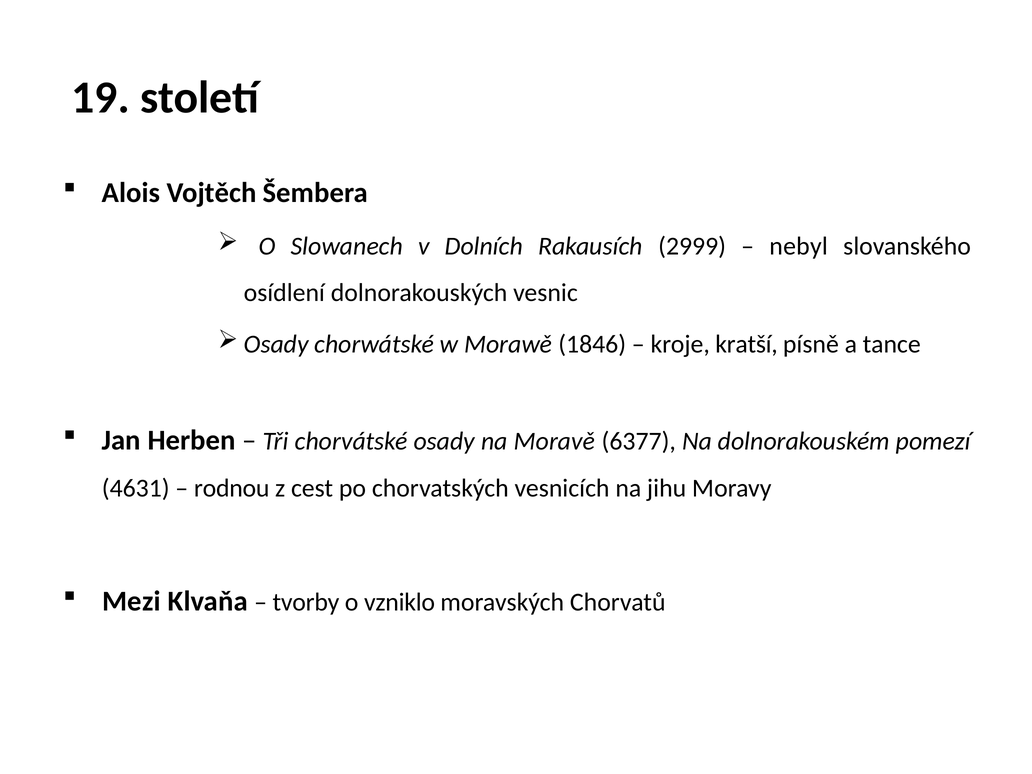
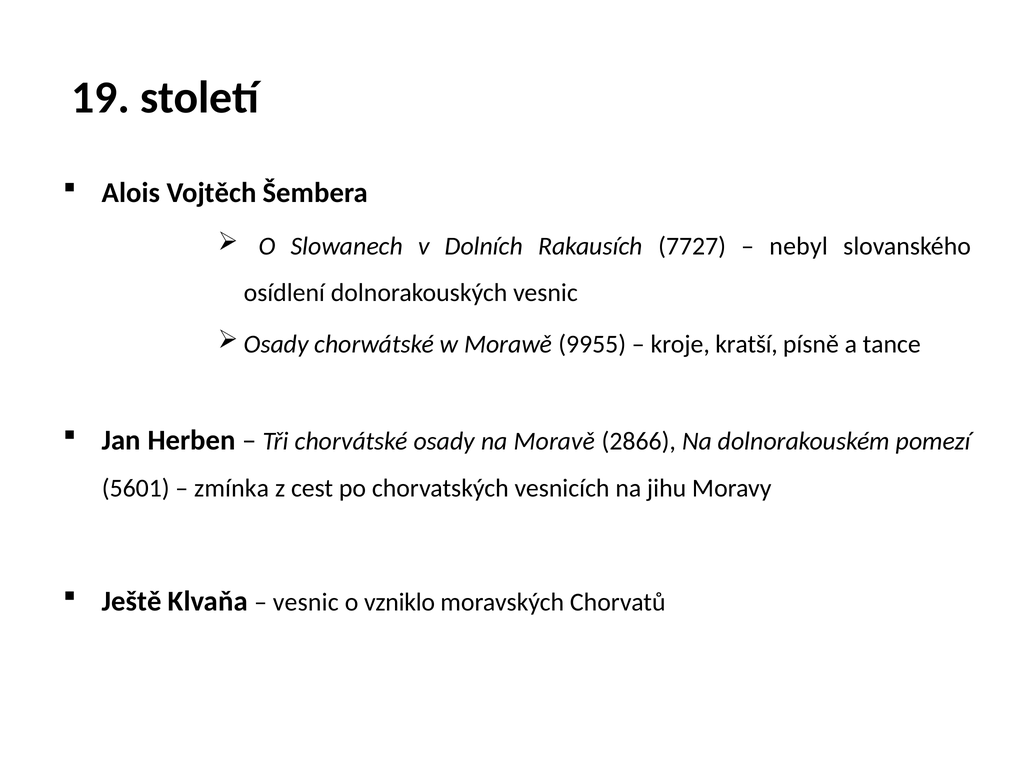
2999: 2999 -> 7727
1846: 1846 -> 9955
6377: 6377 -> 2866
4631: 4631 -> 5601
rodnou: rodnou -> zmínka
Mezi: Mezi -> Ještě
tvorby at (306, 602): tvorby -> vesnic
